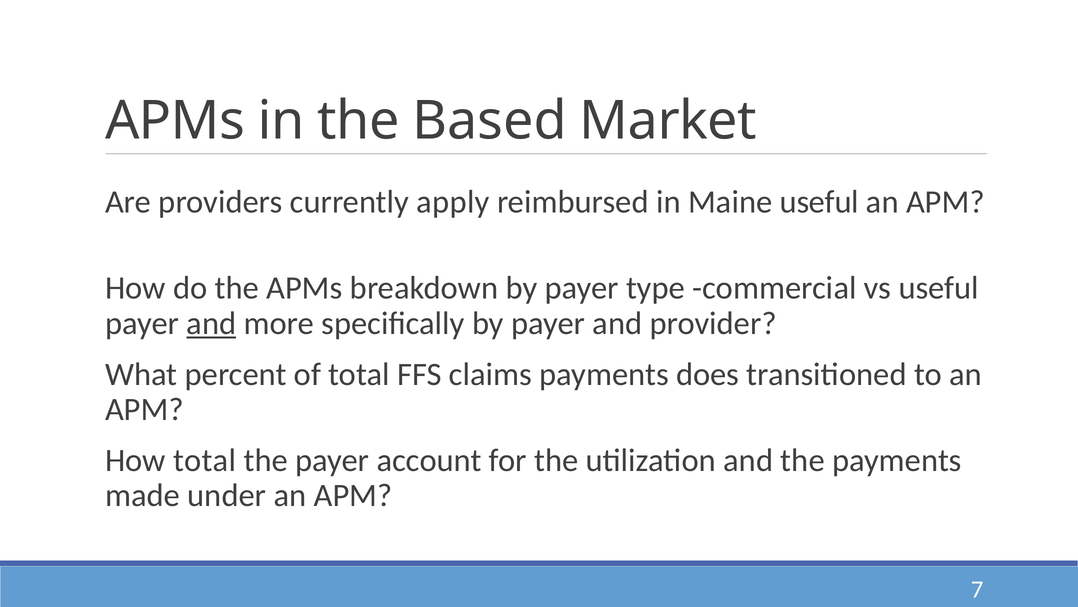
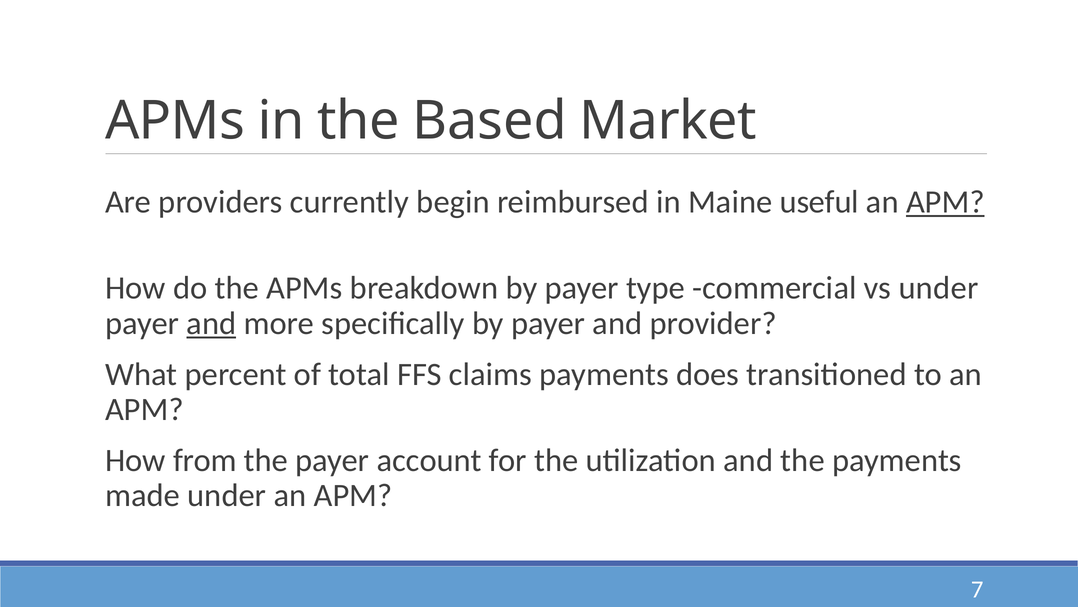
apply: apply -> begin
APM at (945, 202) underline: none -> present
vs useful: useful -> under
How total: total -> from
